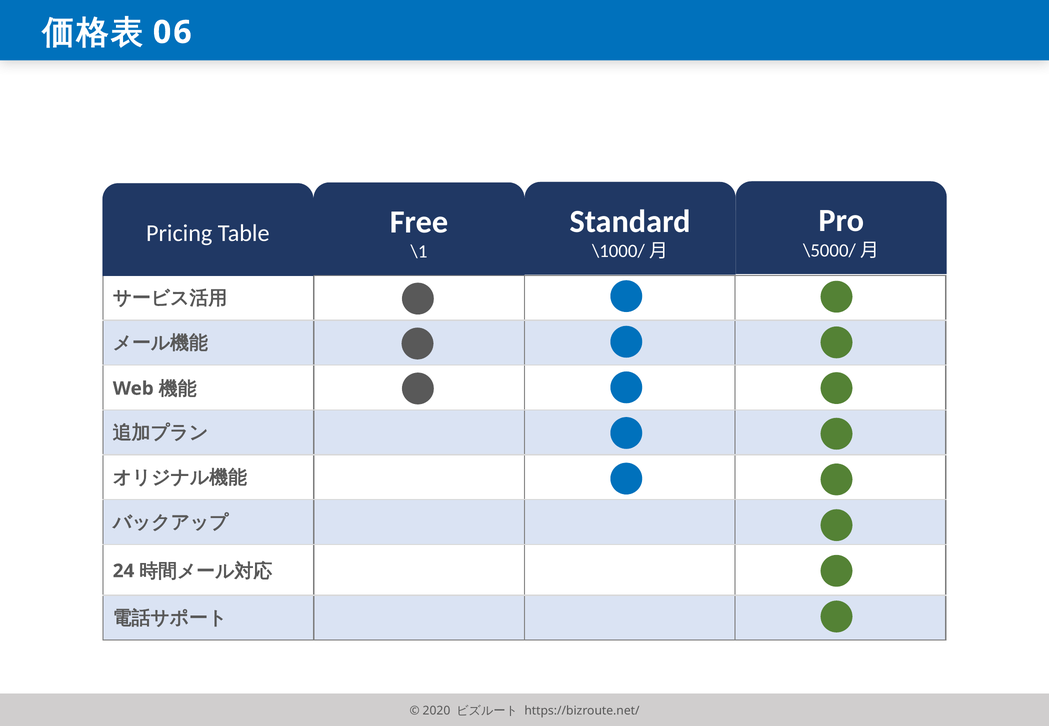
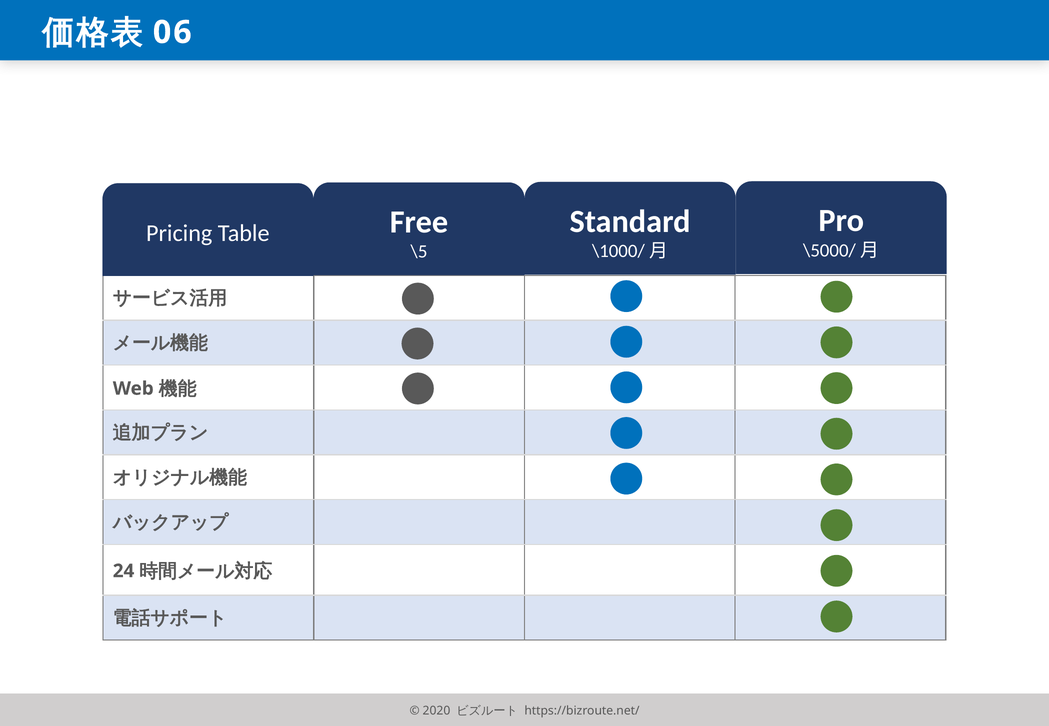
\1: \1 -> \5
